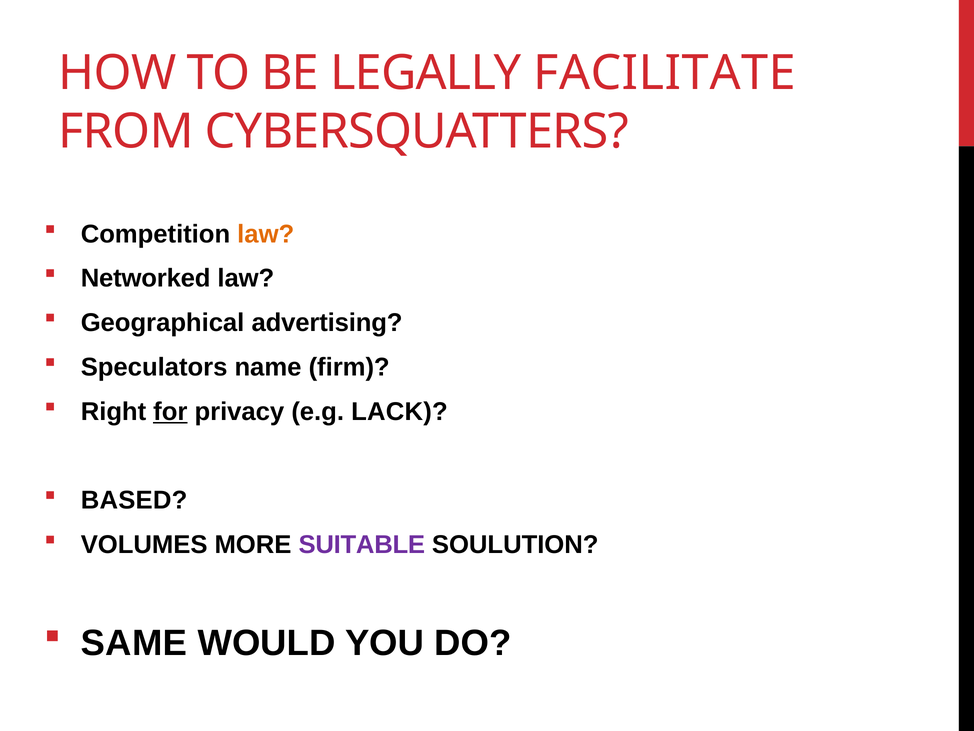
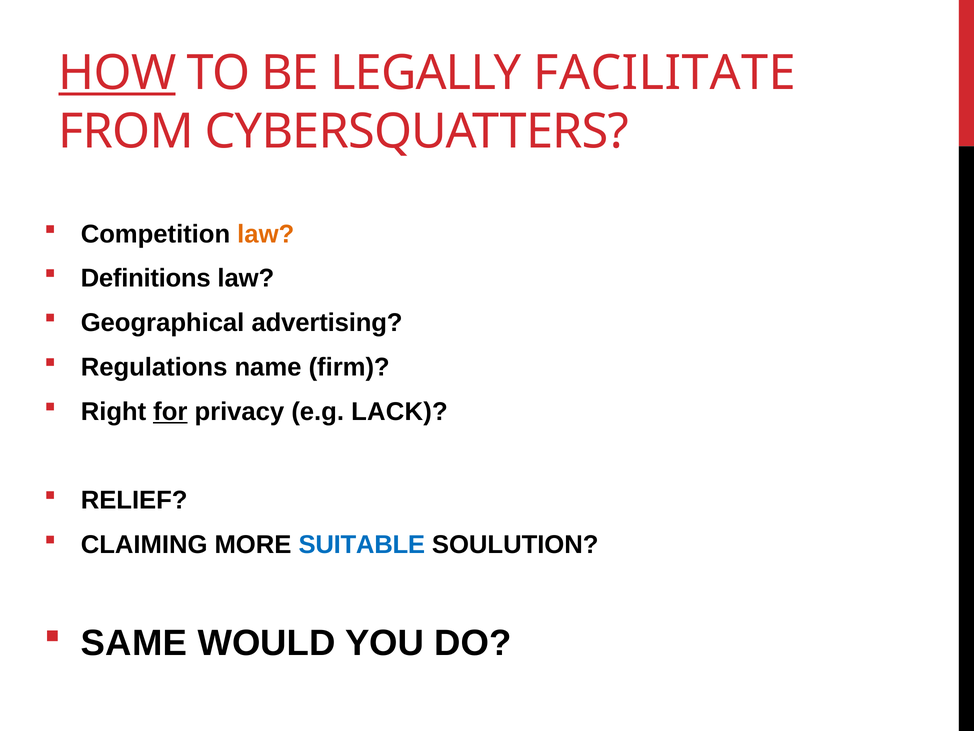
HOW underline: none -> present
Networked: Networked -> Definitions
Speculators: Speculators -> Regulations
BASED: BASED -> RELIEF
VOLUMES: VOLUMES -> CLAIMING
SUITABLE colour: purple -> blue
